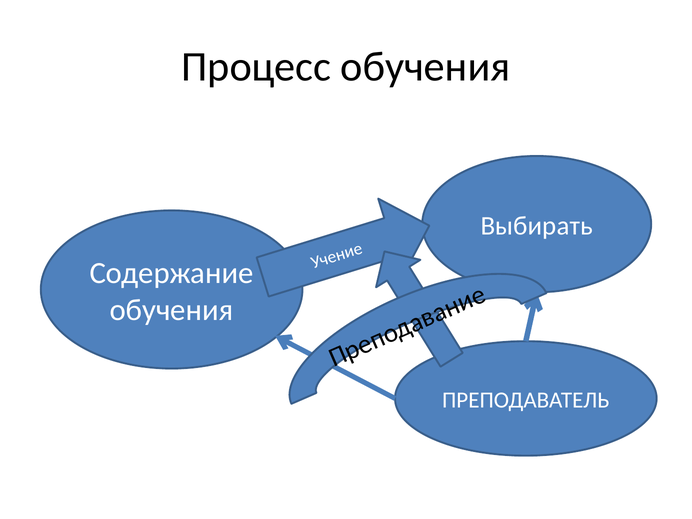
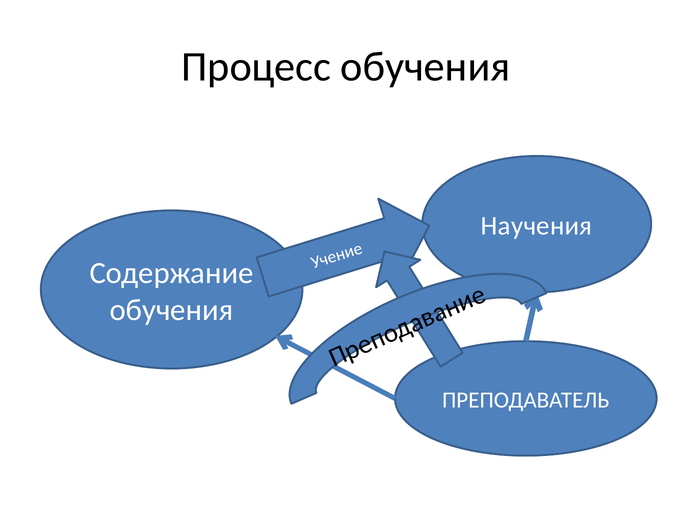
Выбирать: Выбирать -> Научения
